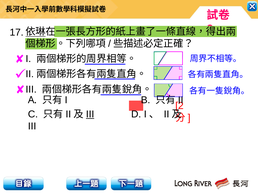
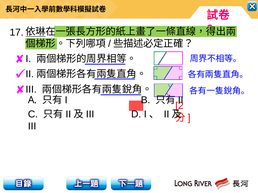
III at (90, 114) underline: present -> none
